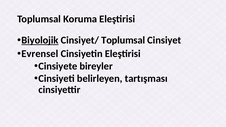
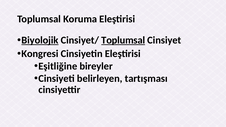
Toplumsal at (123, 40) underline: none -> present
Evrensel: Evrensel -> Kongresi
Cinsiyete: Cinsiyete -> Eşitliğine
